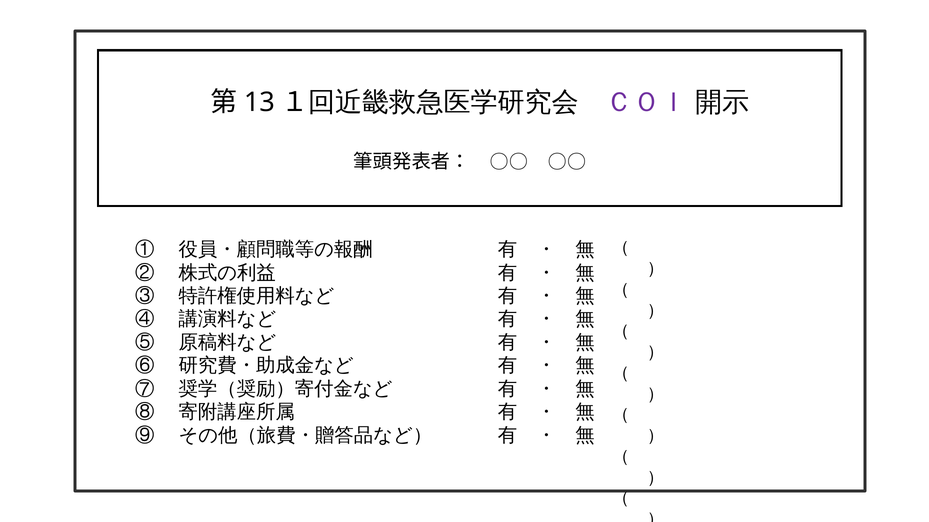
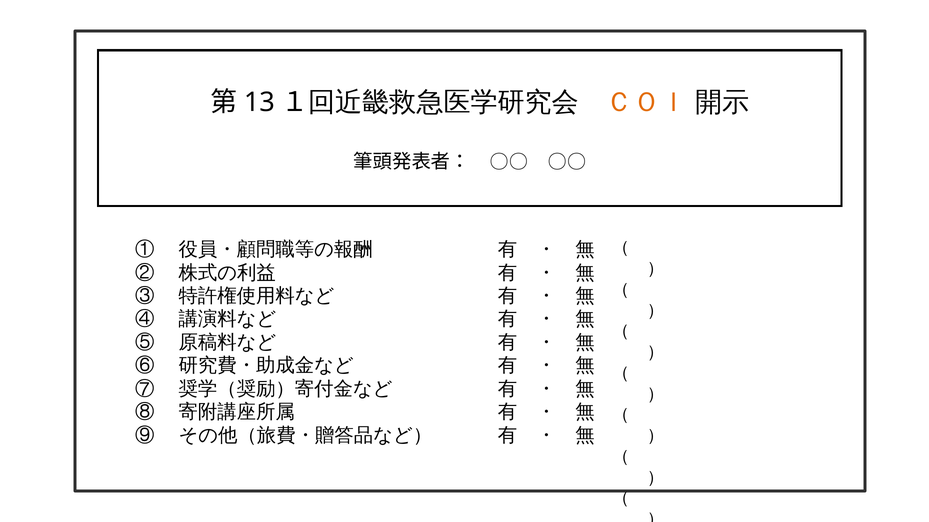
ＣＯＩ colour: purple -> orange
